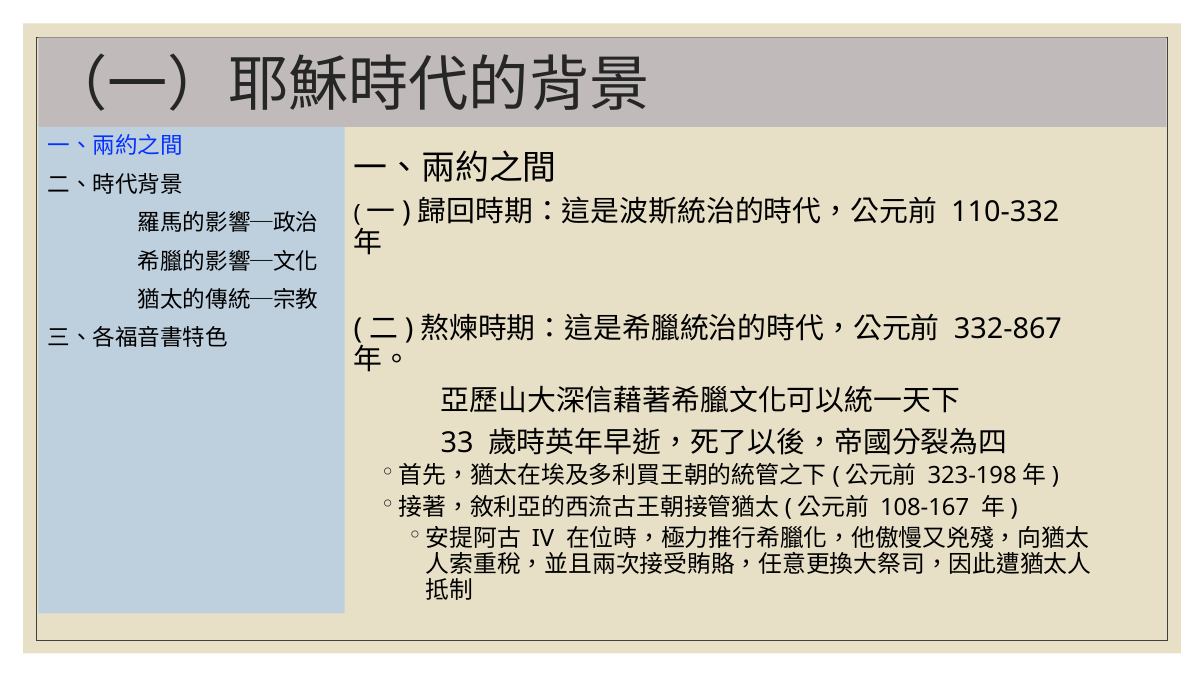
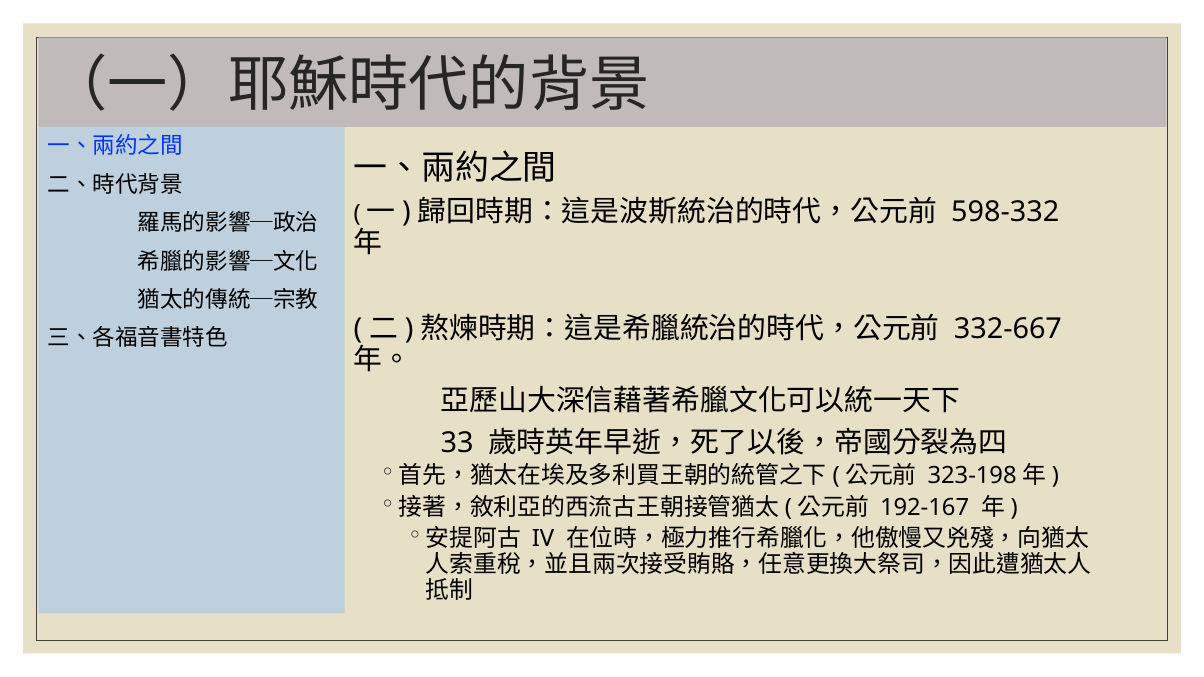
110-332: 110-332 -> 598-332
332-867: 332-867 -> 332-667
108-167: 108-167 -> 192-167
